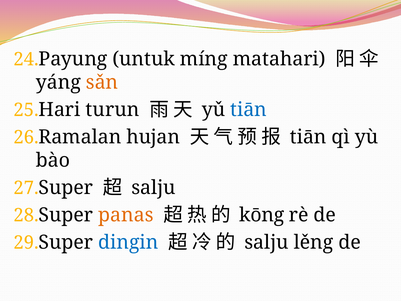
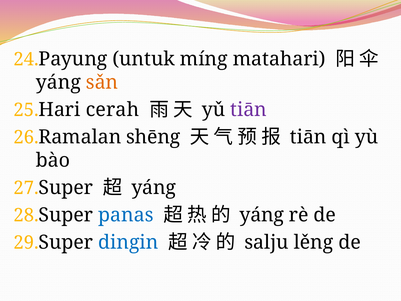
turun: turun -> cerah
tiān at (249, 110) colour: blue -> purple
hujan: hujan -> shēng
salju at (154, 188): salju -> yáng
panas colour: orange -> blue
kōng at (262, 215): kōng -> yáng
